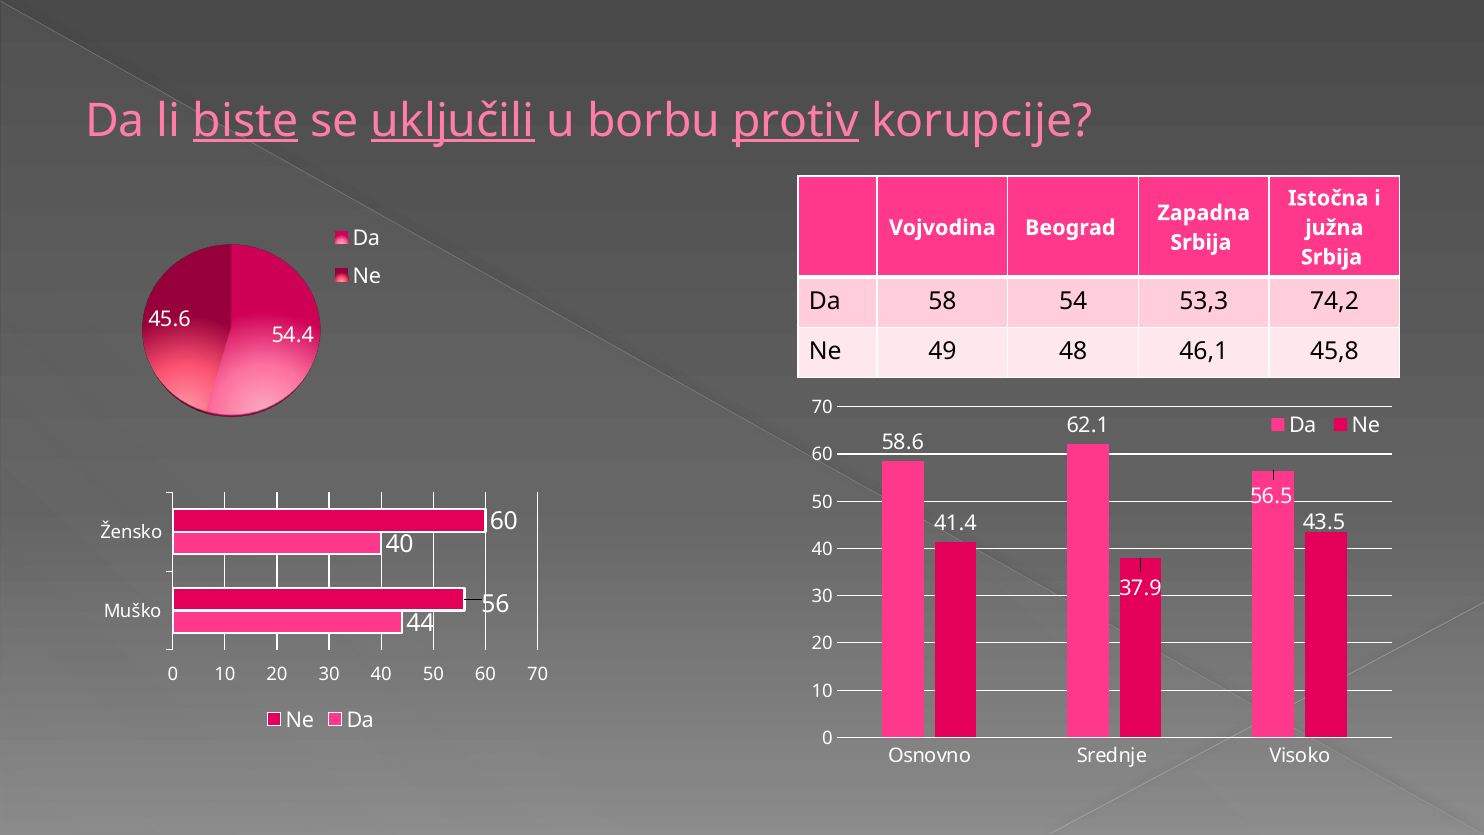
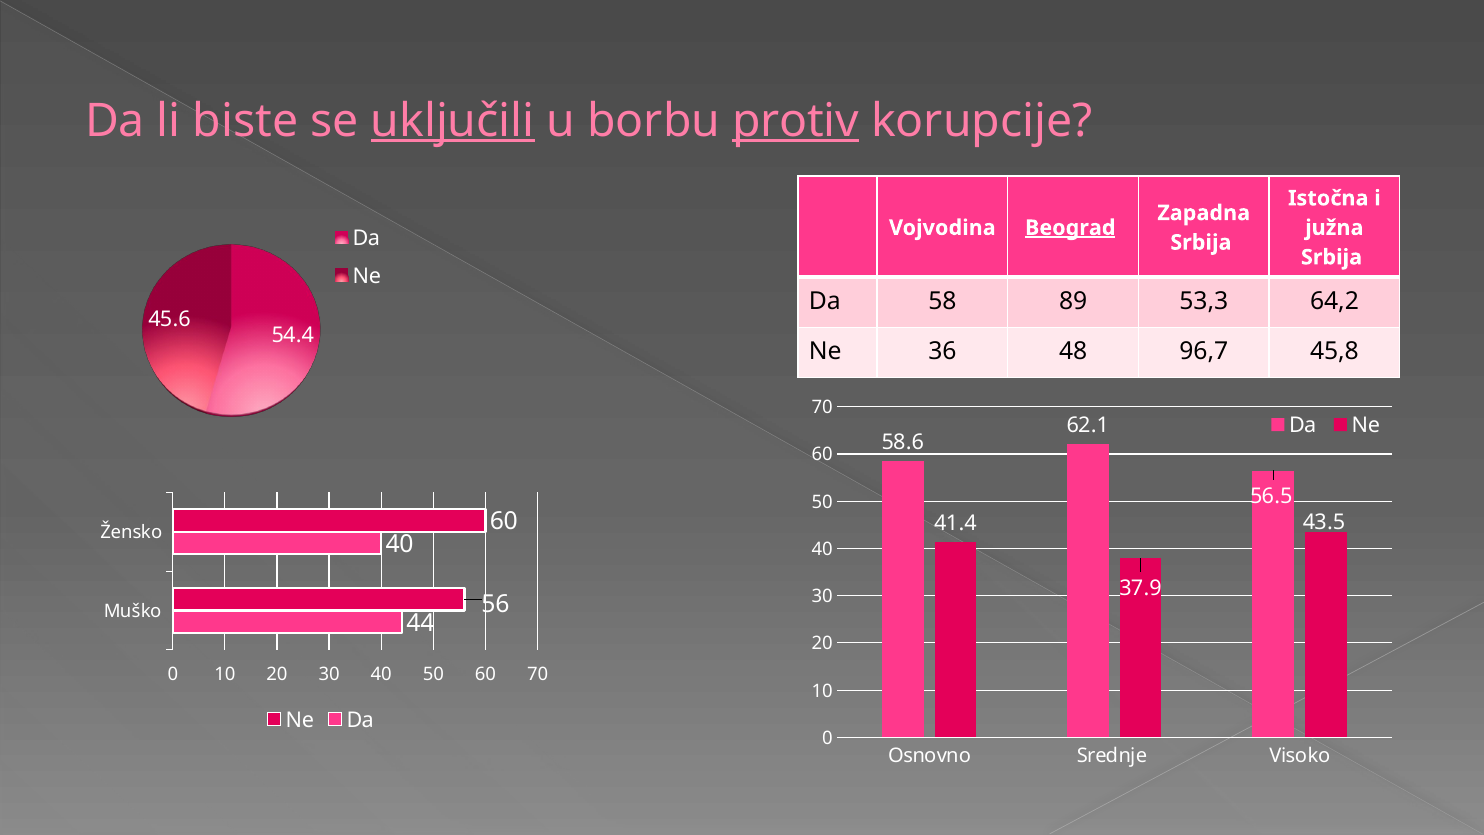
biste underline: present -> none
Beograd underline: none -> present
54: 54 -> 89
74,2: 74,2 -> 64,2
49: 49 -> 36
46,1: 46,1 -> 96,7
